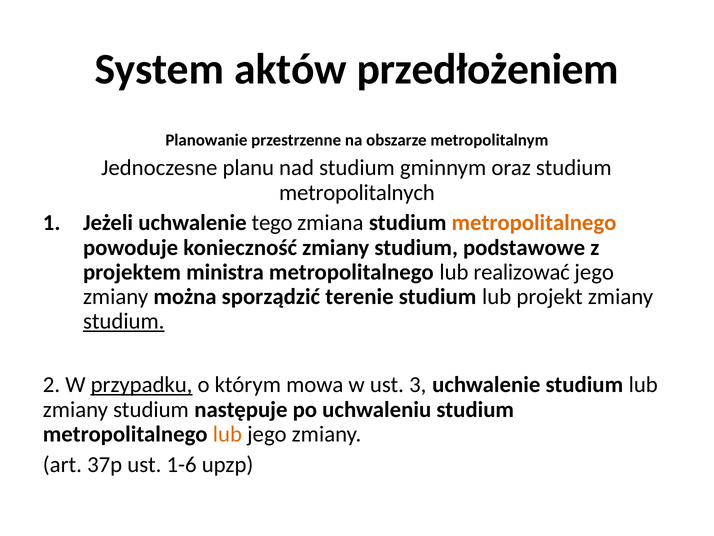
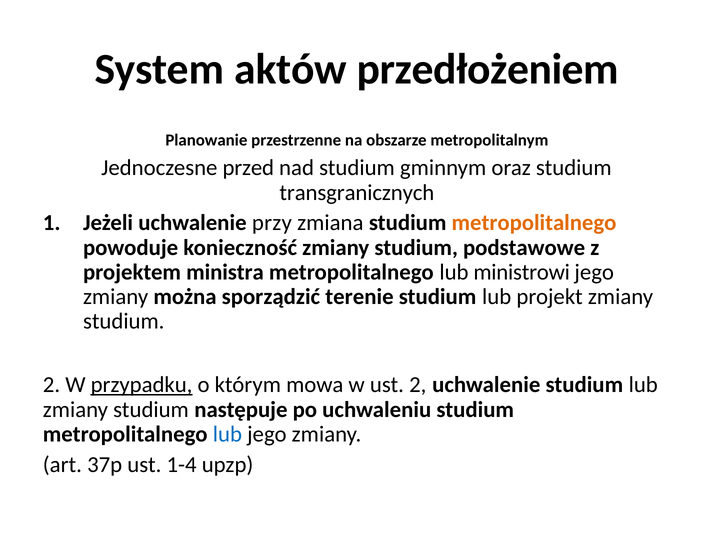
planu: planu -> przed
metropolitalnych: metropolitalnych -> transgranicznych
tego: tego -> przy
realizować: realizować -> ministrowi
studium at (124, 321) underline: present -> none
ust 3: 3 -> 2
lub at (227, 434) colour: orange -> blue
1-6: 1-6 -> 1-4
